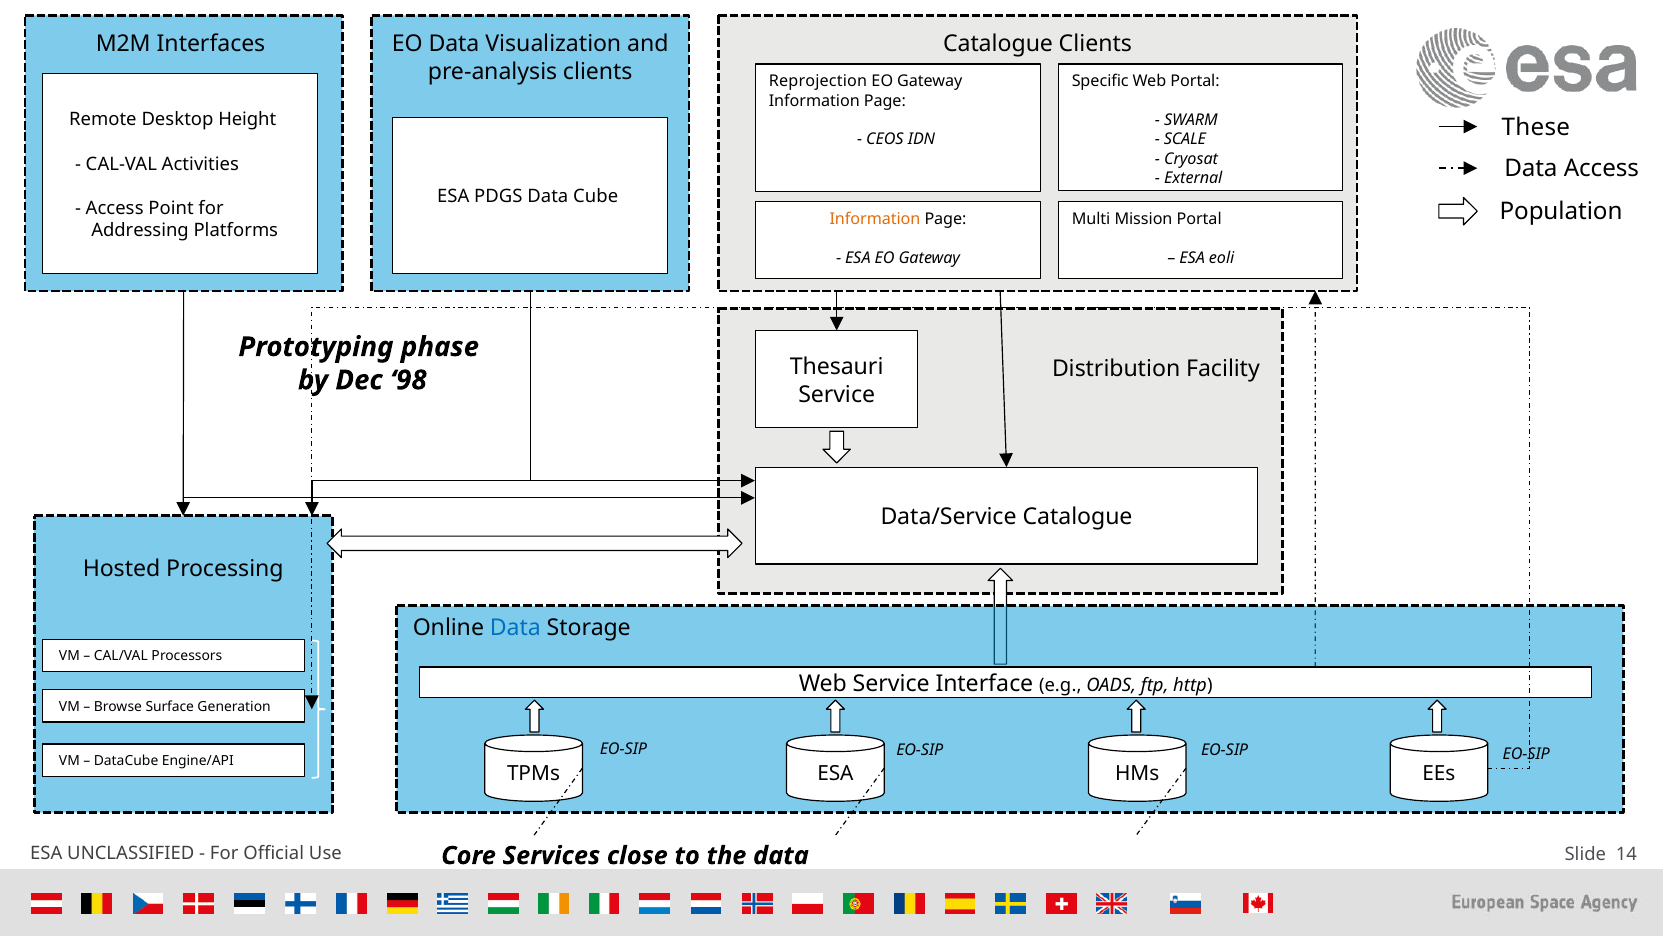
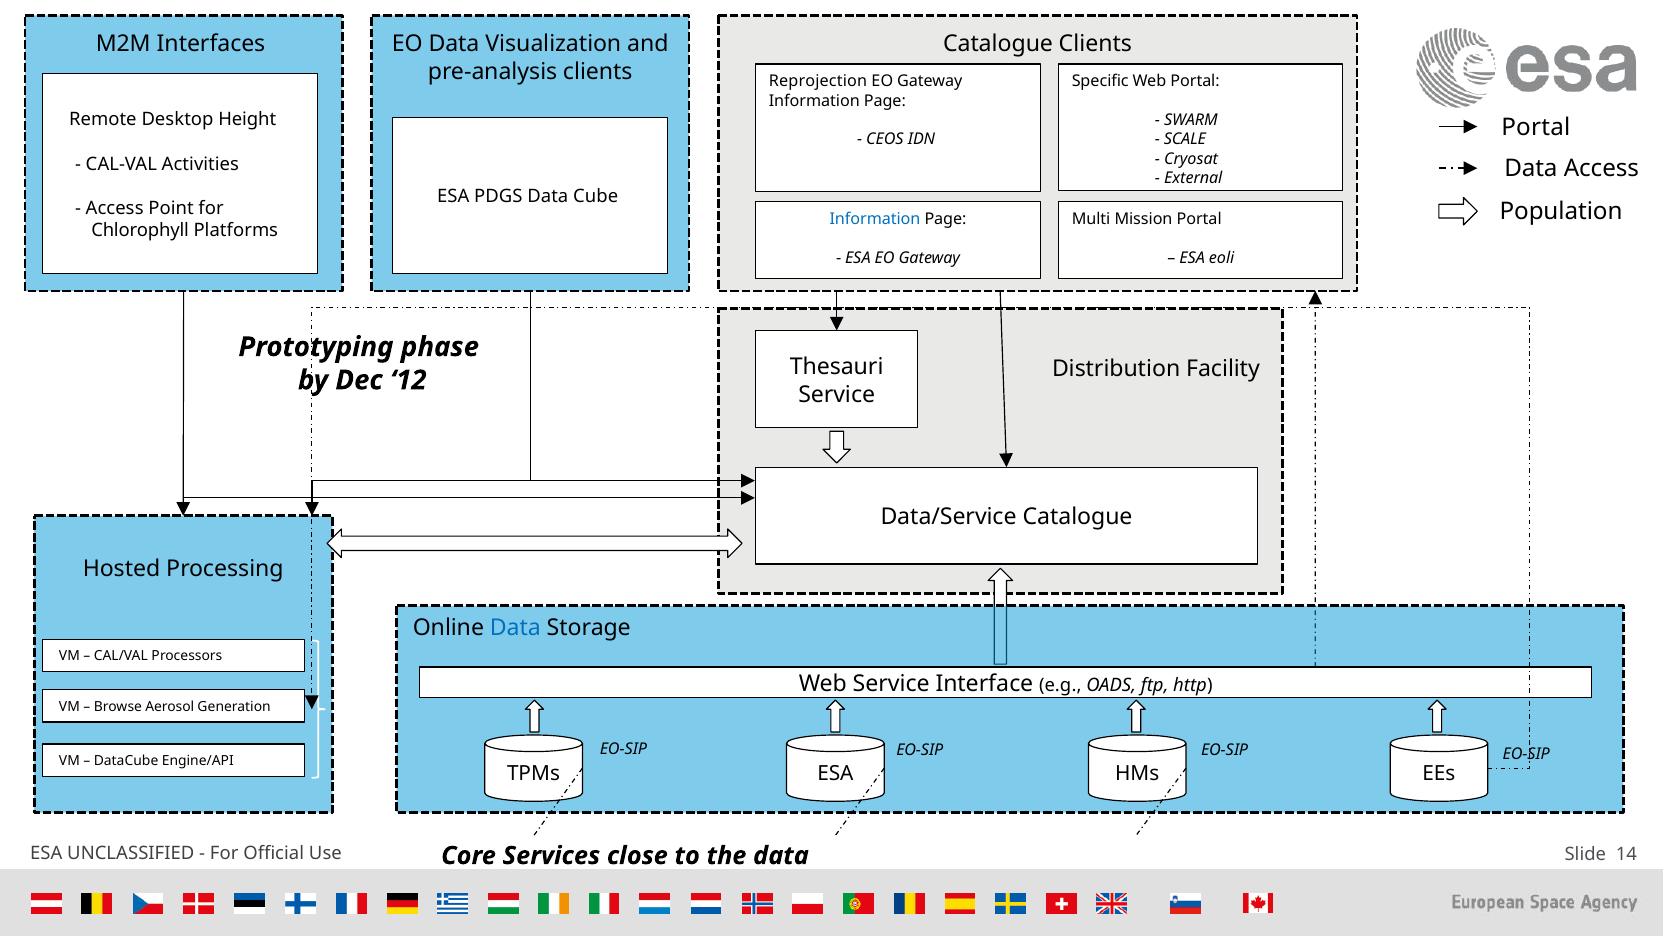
These at (1536, 127): These -> Portal
Information at (875, 219) colour: orange -> blue
Addressing: Addressing -> Chlorophyll
98: 98 -> 12
Surface: Surface -> Aerosol
